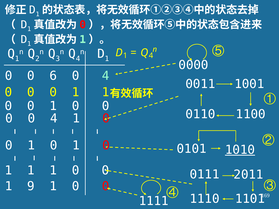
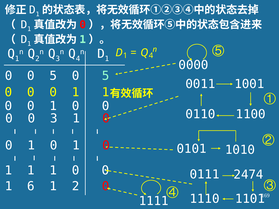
0 0 6: 6 -> 5
4 at (106, 76): 4 -> 5
0 0 4: 4 -> 3
1010 underline: present -> none
2011: 2011 -> 2474
9: 9 -> 6
0 at (76, 186): 0 -> 2
